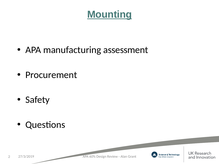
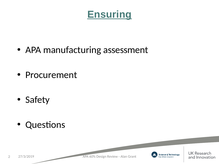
Mounting: Mounting -> Ensuring
